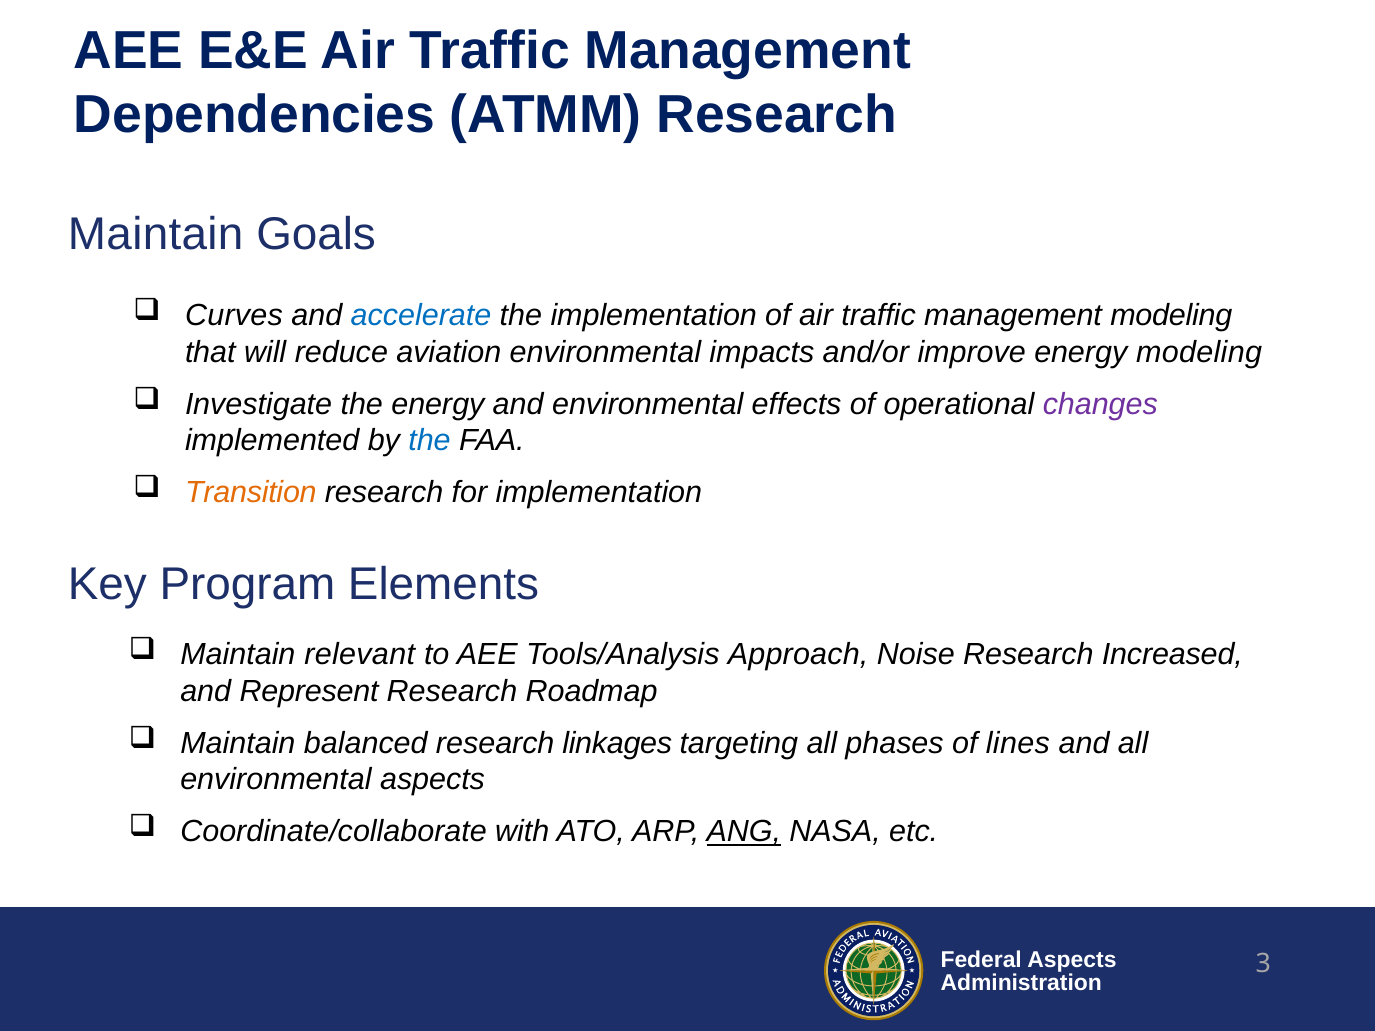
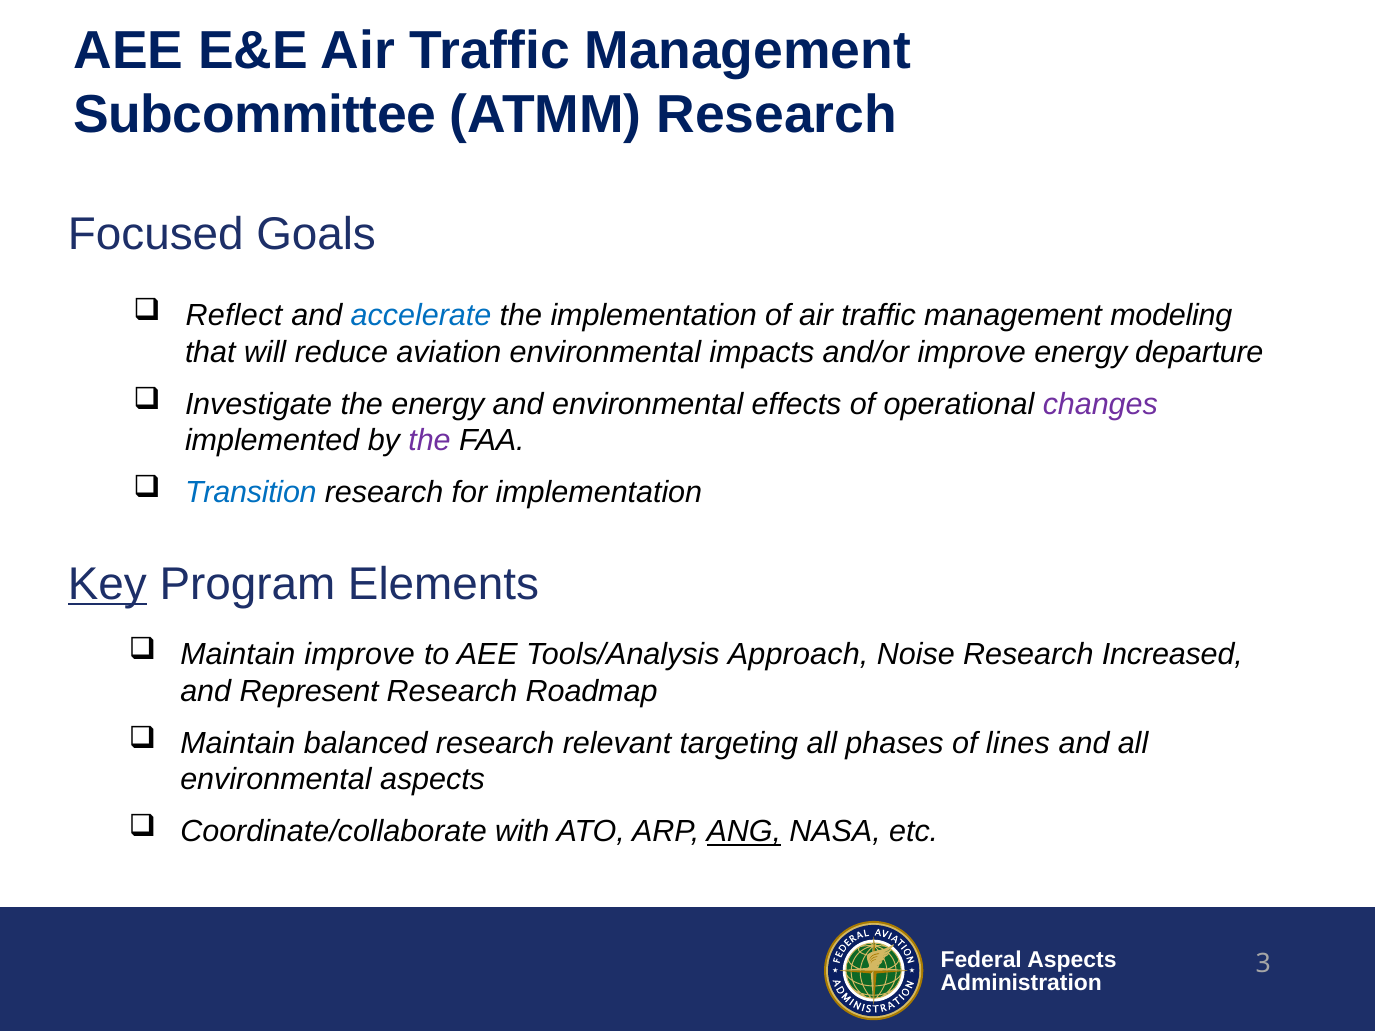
Dependencies: Dependencies -> Subcommittee
Maintain at (156, 234): Maintain -> Focused
Curves: Curves -> Reflect
energy modeling: modeling -> departure
the at (430, 441) colour: blue -> purple
Transition colour: orange -> blue
Key underline: none -> present
Maintain relevant: relevant -> improve
linkages: linkages -> relevant
